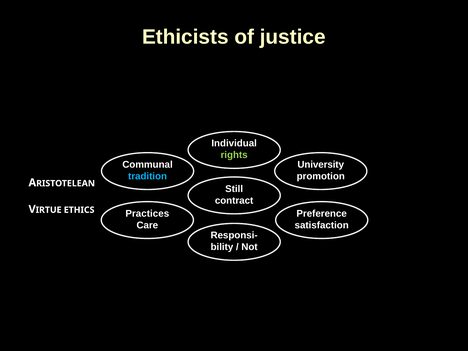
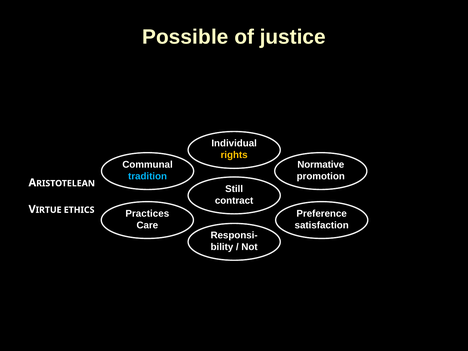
Ethicists: Ethicists -> Possible
rights colour: light green -> yellow
University: University -> Normative
